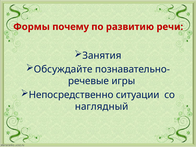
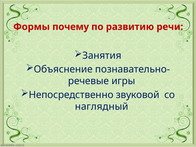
Обсуждайте: Обсуждайте -> Объяснение
ситуации: ситуации -> звуковой
